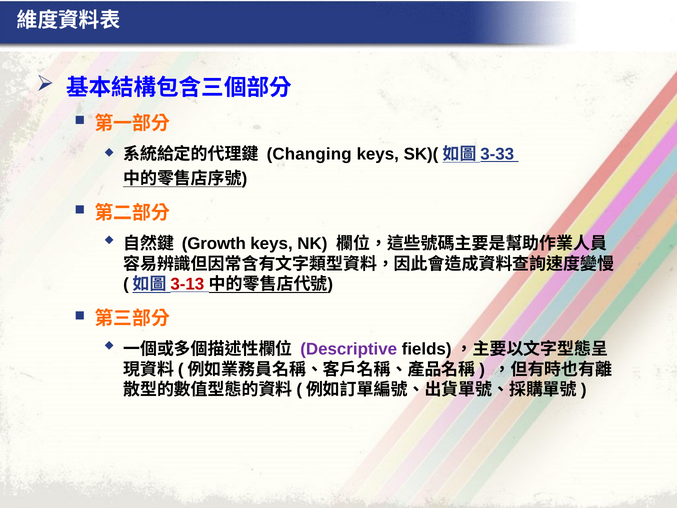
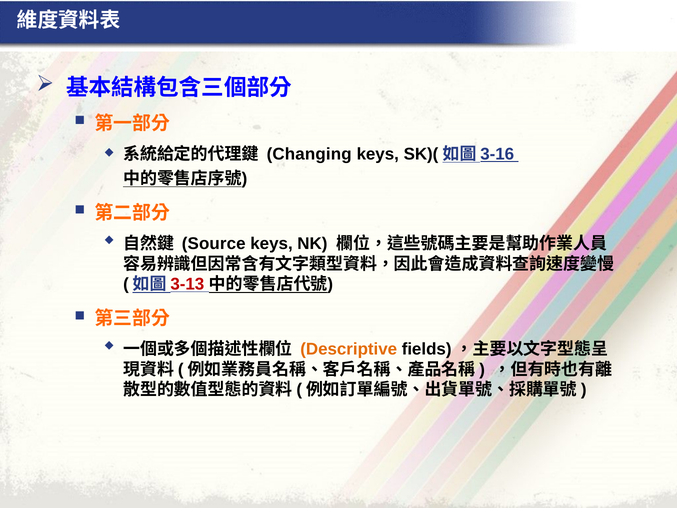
3-33: 3-33 -> 3-16
Growth: Growth -> Source
Descriptive colour: purple -> orange
